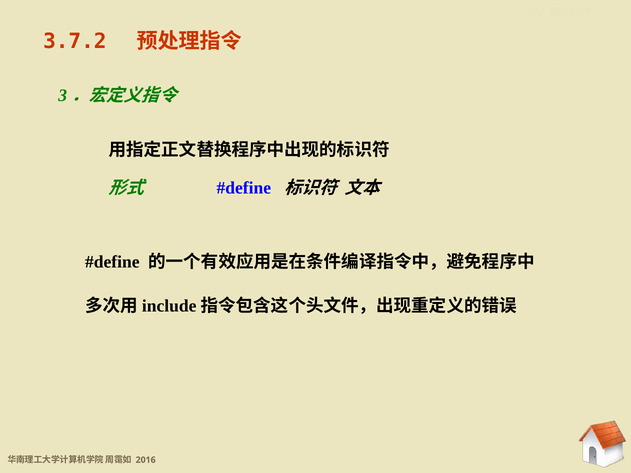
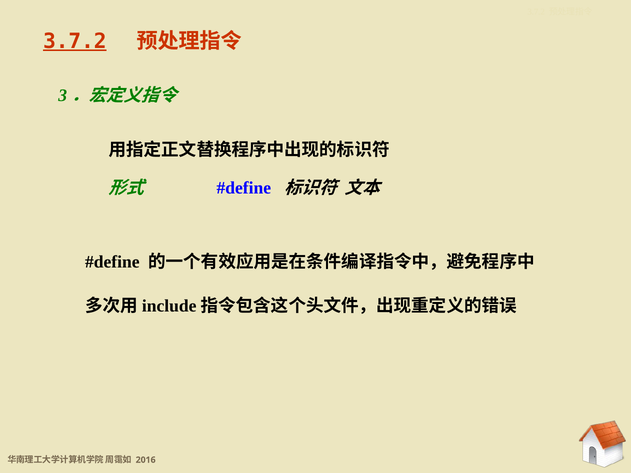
3.7.2 at (75, 41) underline: none -> present
